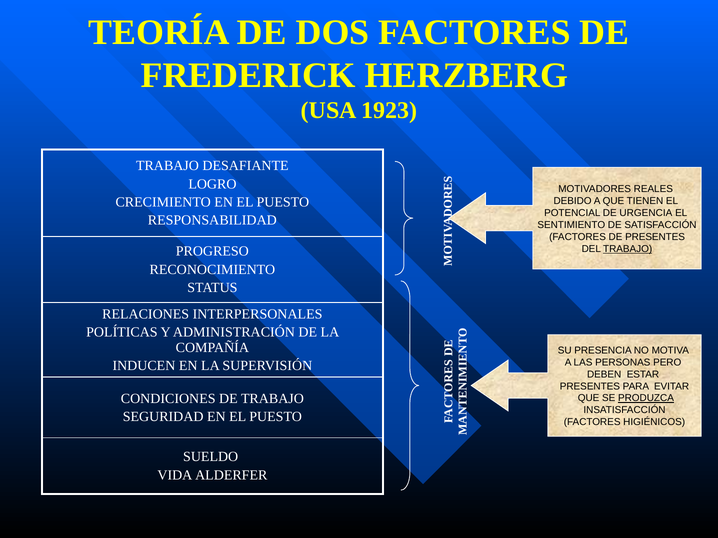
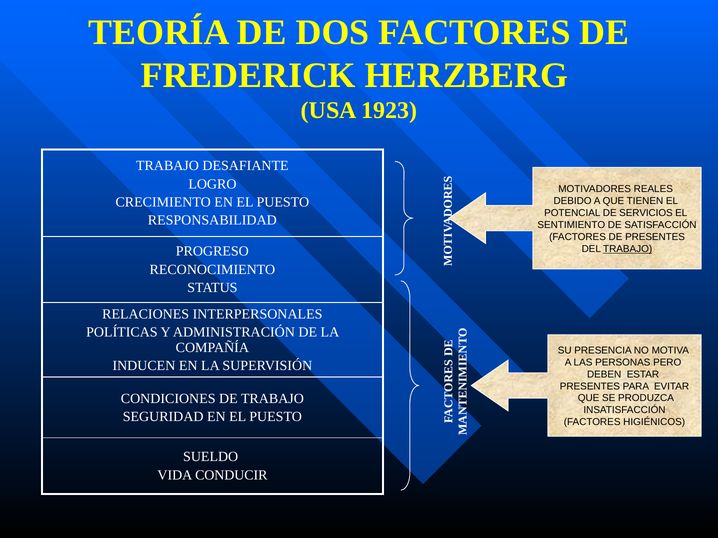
URGENCIA: URGENCIA -> SERVICIOS
PRODUZCA underline: present -> none
ALDERFER: ALDERFER -> CONDUCIR
